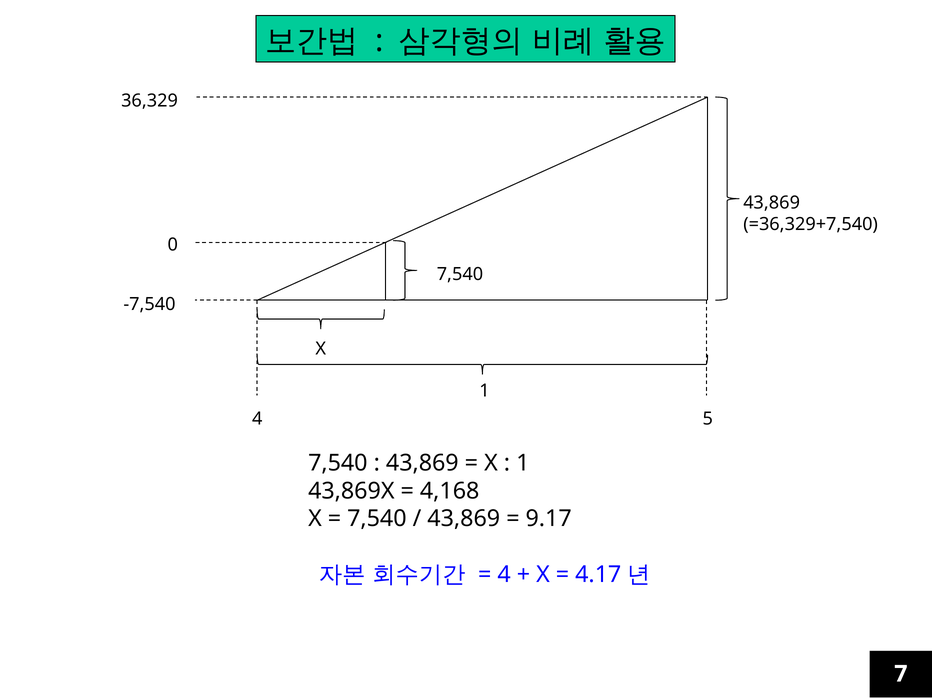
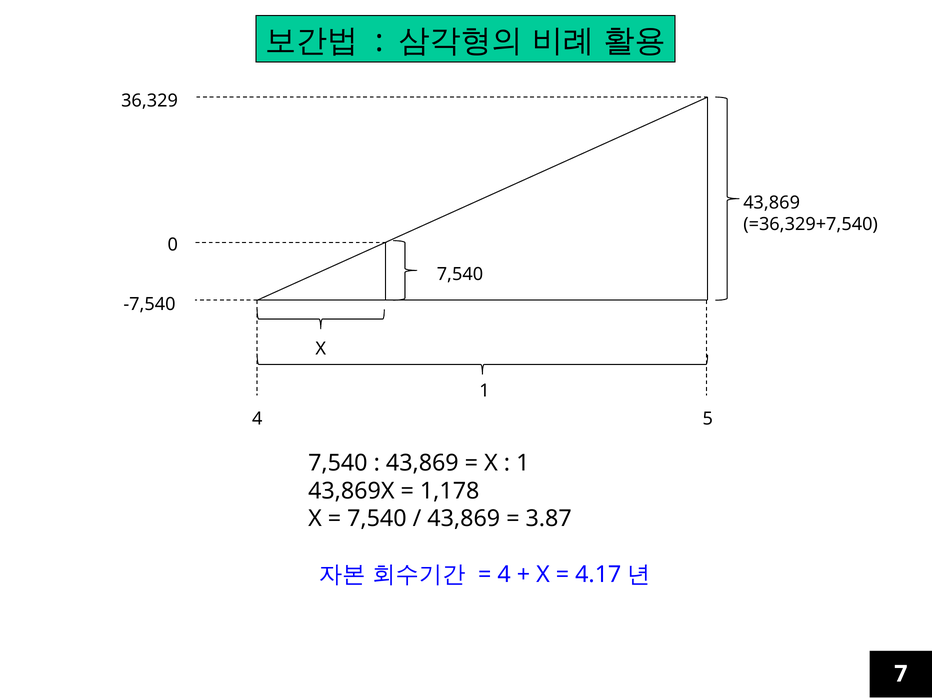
4,168: 4,168 -> 1,178
9.17: 9.17 -> 3.87
